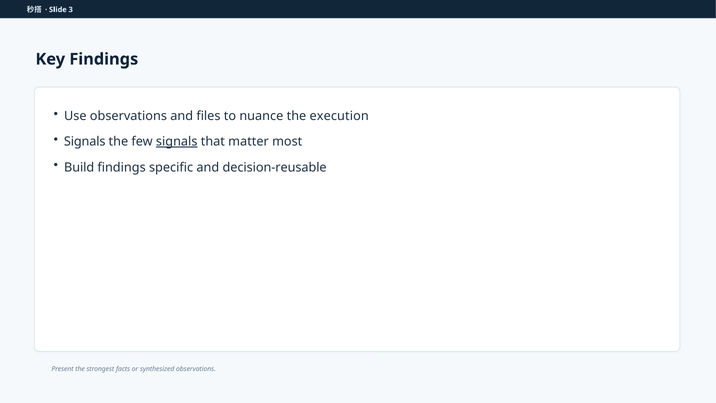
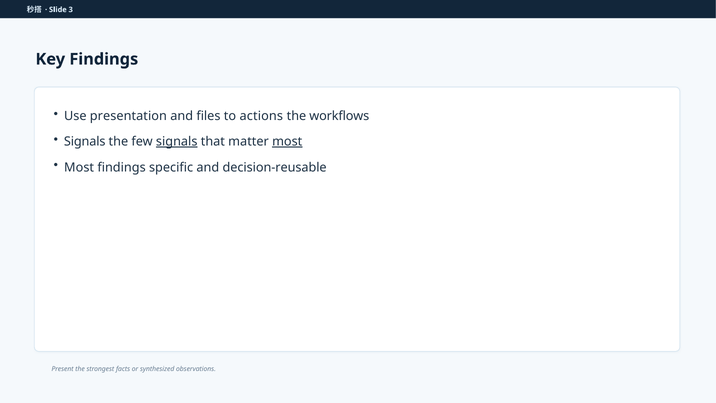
Use observations: observations -> presentation
nuance: nuance -> actions
execution: execution -> workflows
most at (287, 142) underline: none -> present
Build at (79, 167): Build -> Most
